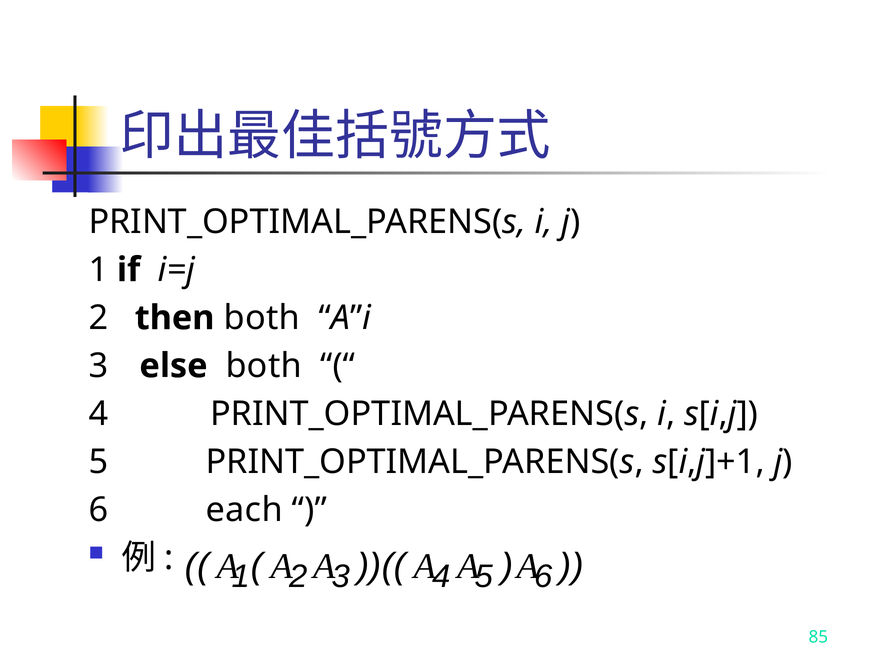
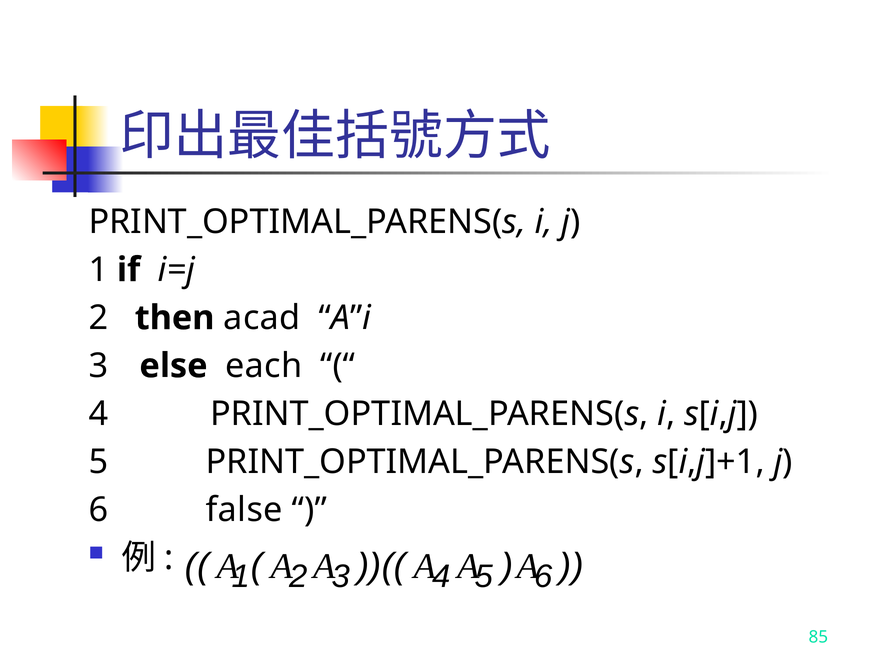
then both: both -> acad
else both: both -> each
each: each -> false
